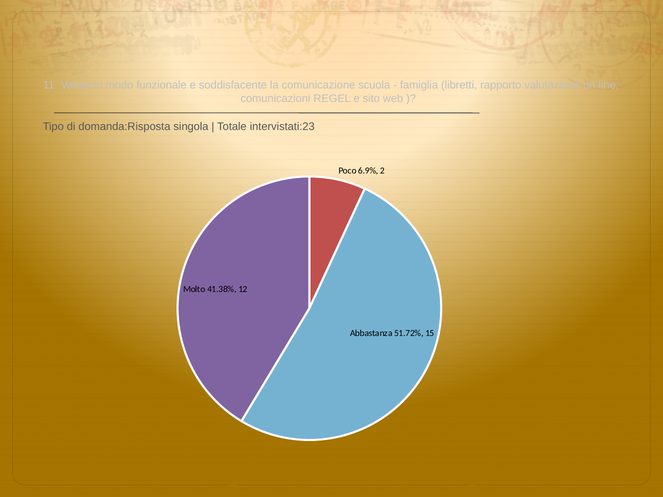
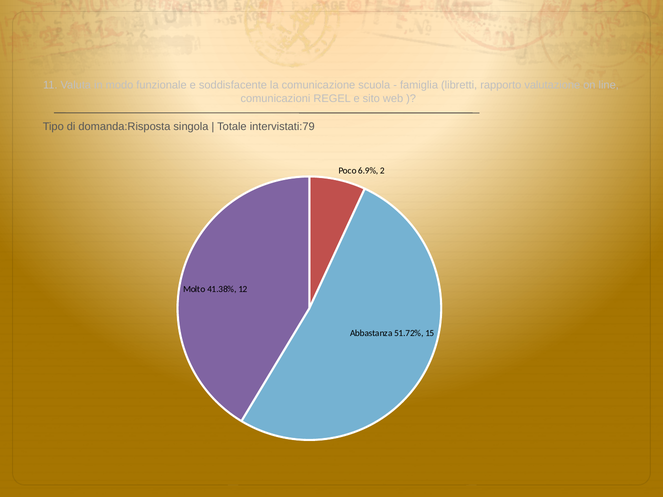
intervistati:23: intervistati:23 -> intervistati:79
